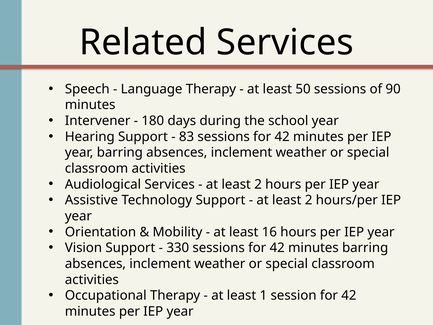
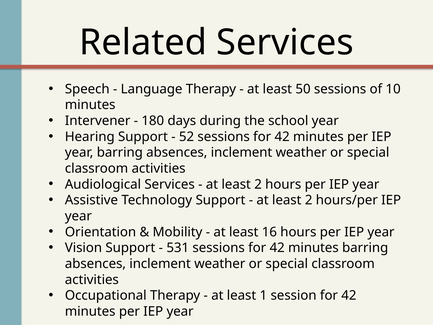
90: 90 -> 10
83: 83 -> 52
330: 330 -> 531
